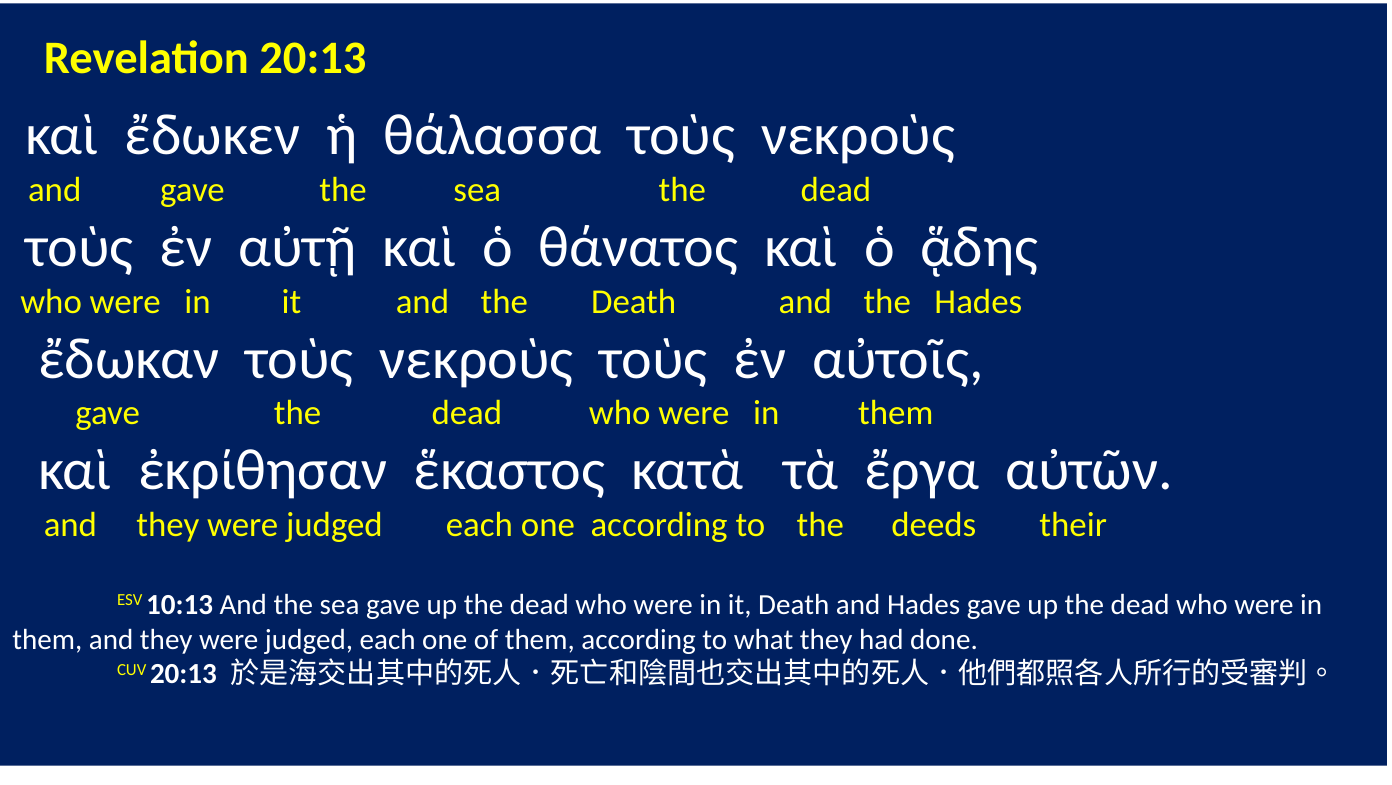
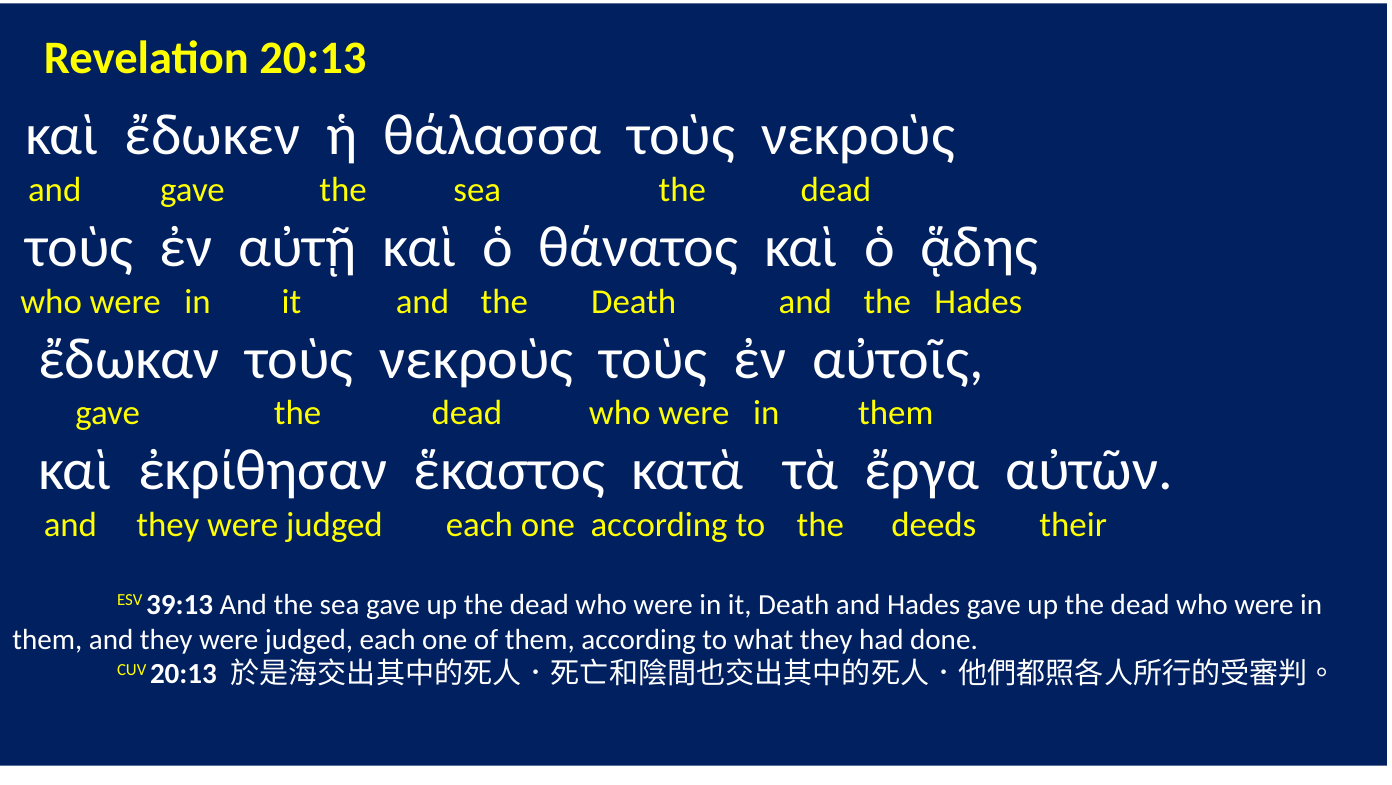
10:13: 10:13 -> 39:13
